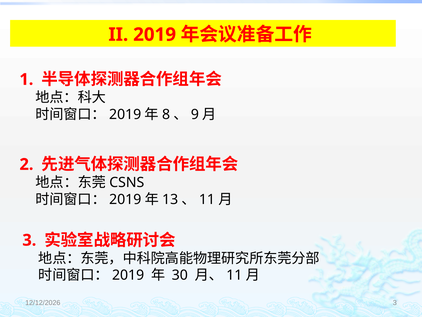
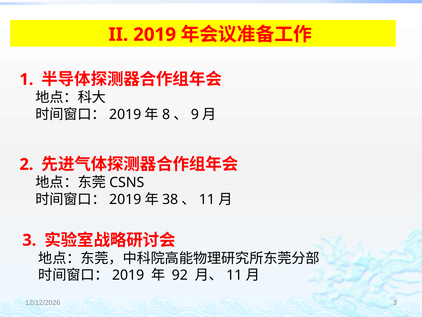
13: 13 -> 38
30: 30 -> 92
